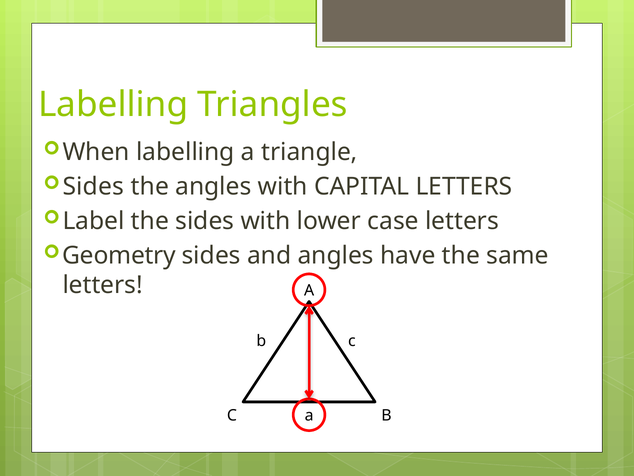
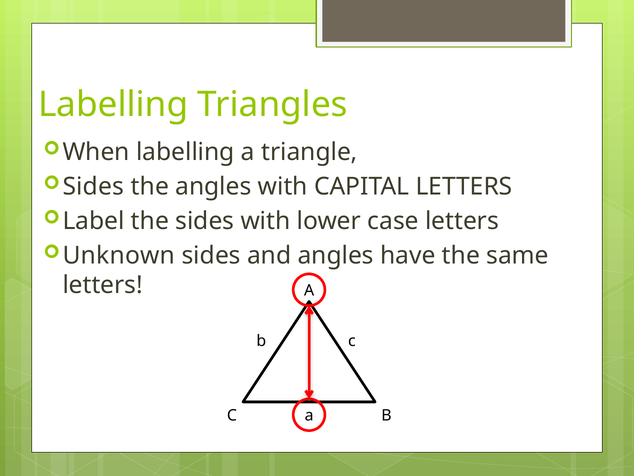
Geometry: Geometry -> Unknown
